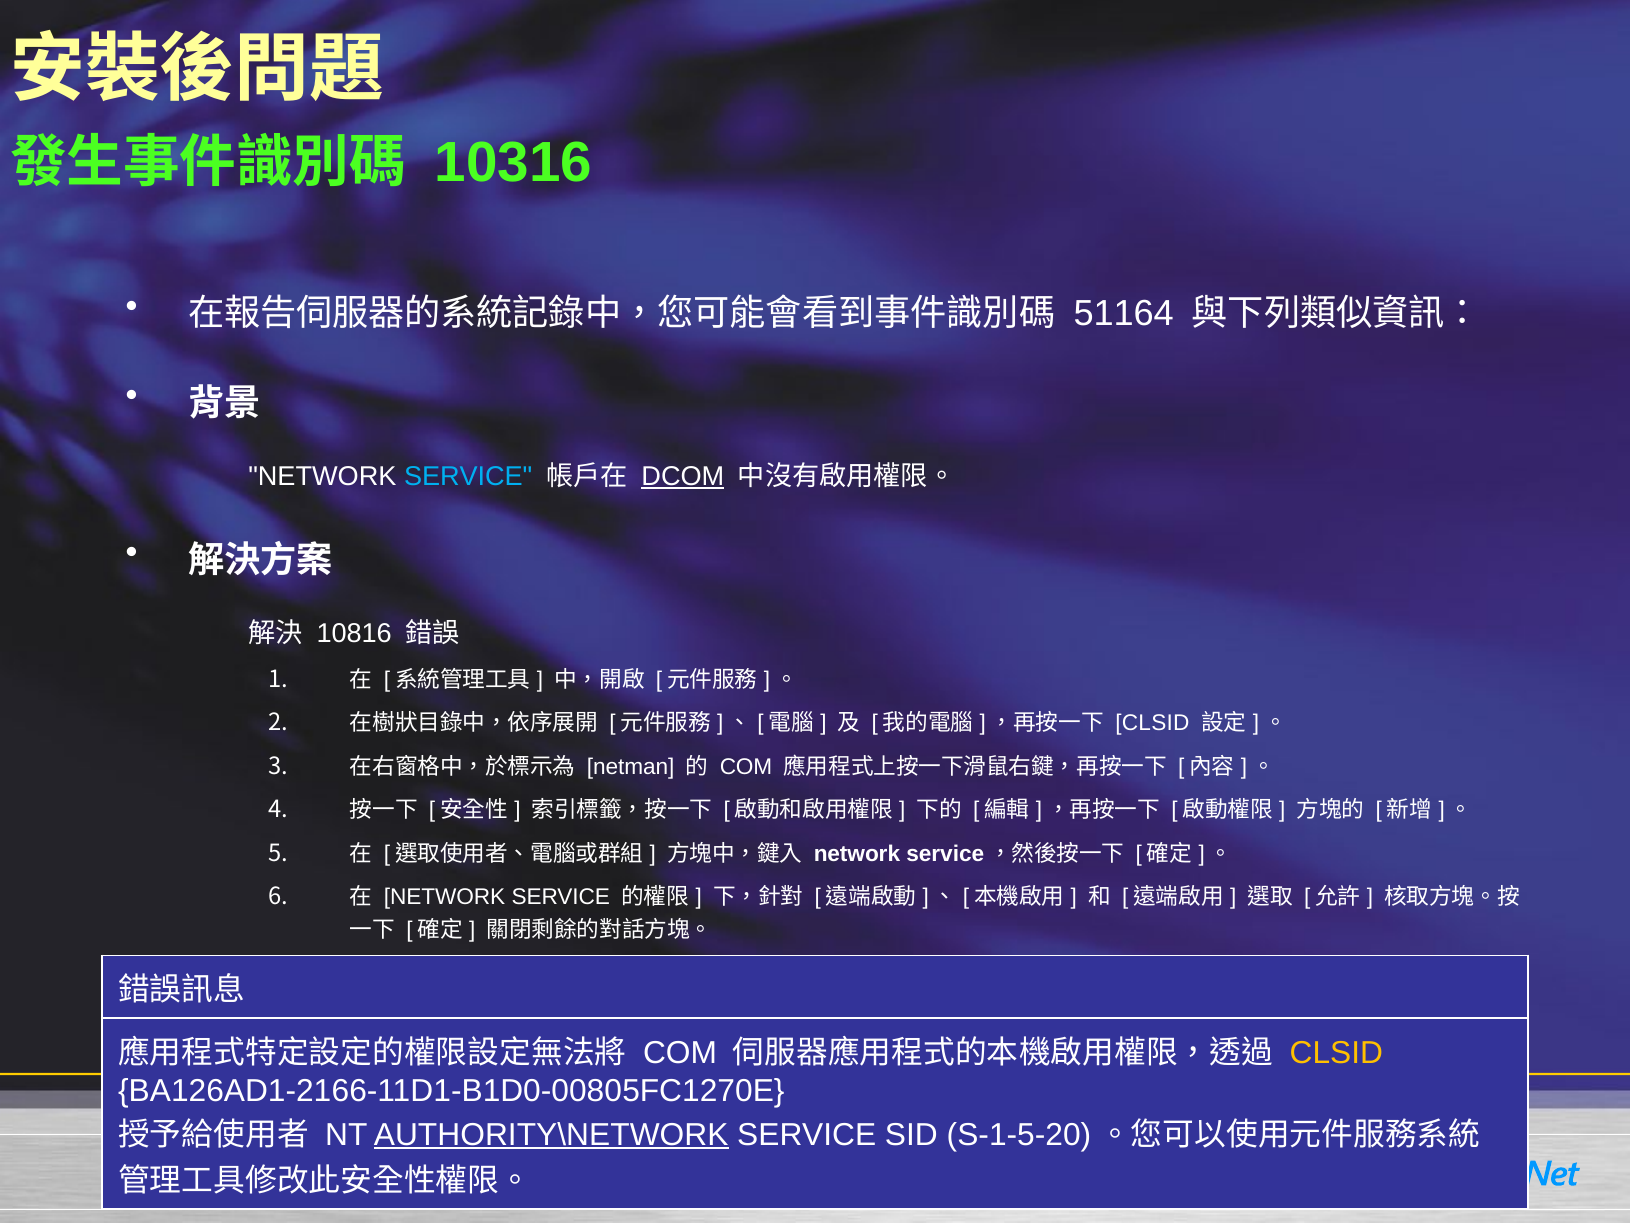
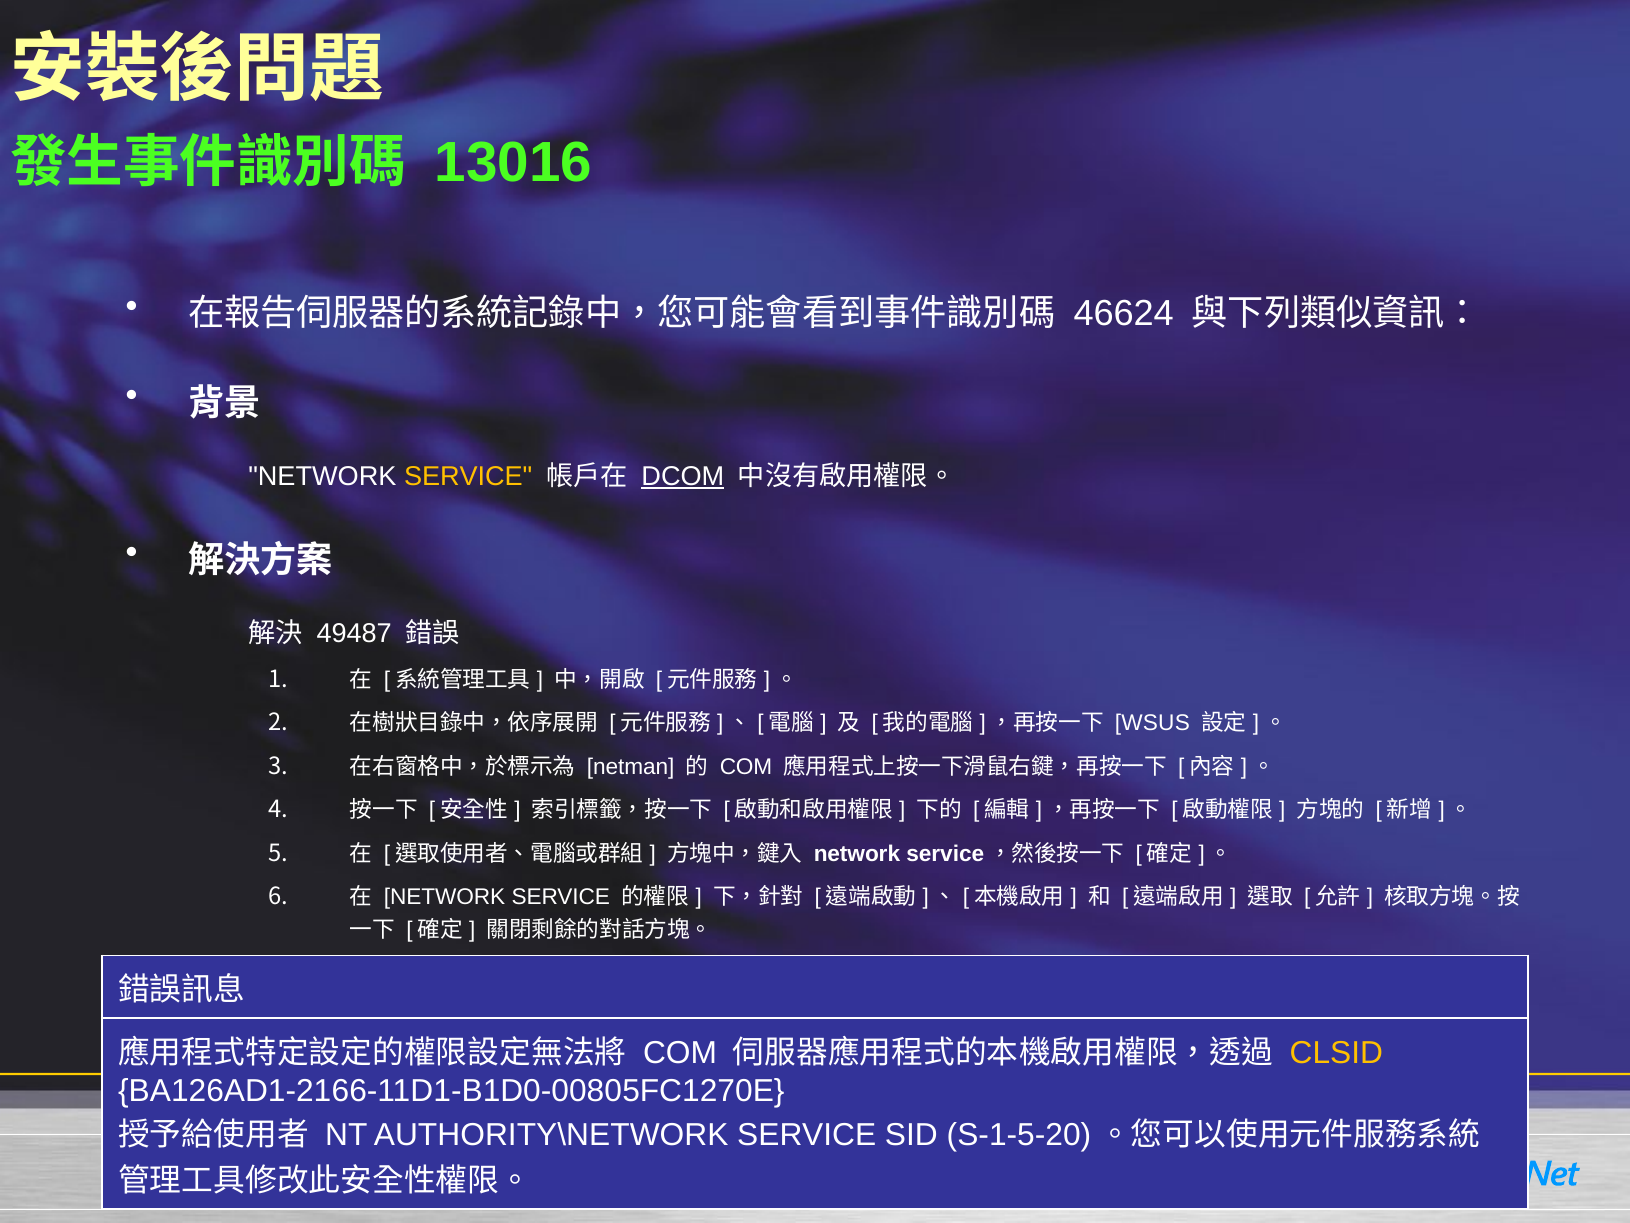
10316: 10316 -> 13016
51164: 51164 -> 46624
SERVICE at (468, 476) colour: light blue -> yellow
10816: 10816 -> 49487
CLSID at (1152, 723): CLSID -> WSUS
AUTHORITY\NETWORK underline: present -> none
